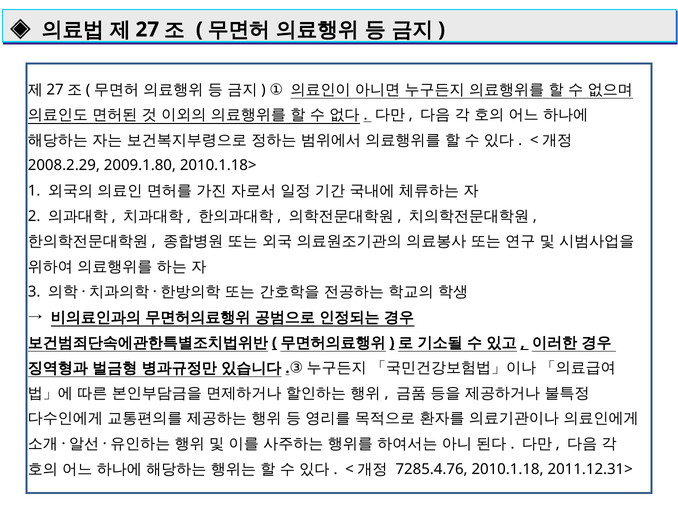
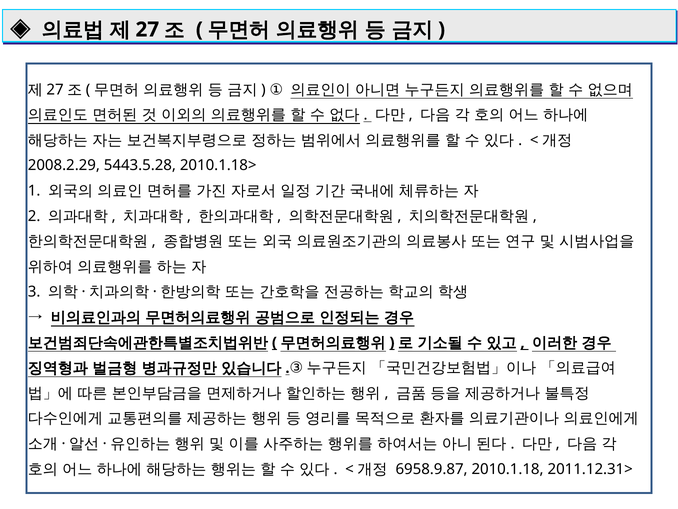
2009.1.80: 2009.1.80 -> 5443.5.28
7285.4.76: 7285.4.76 -> 6958.9.87
